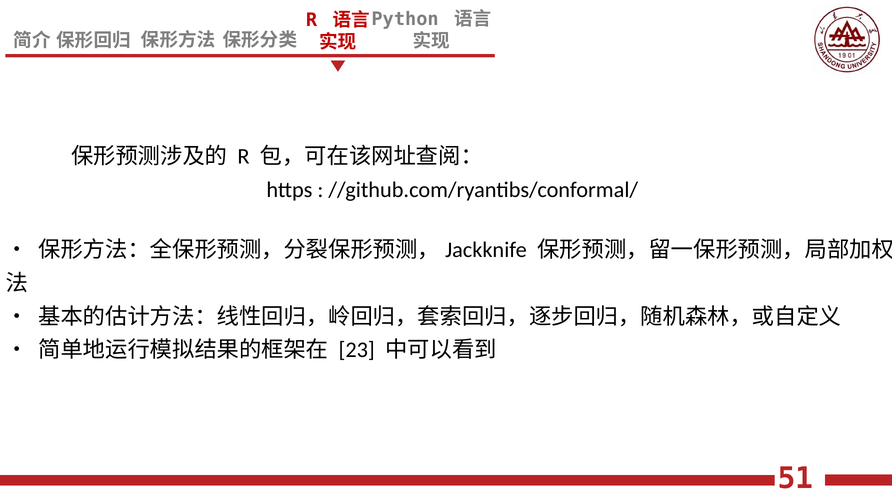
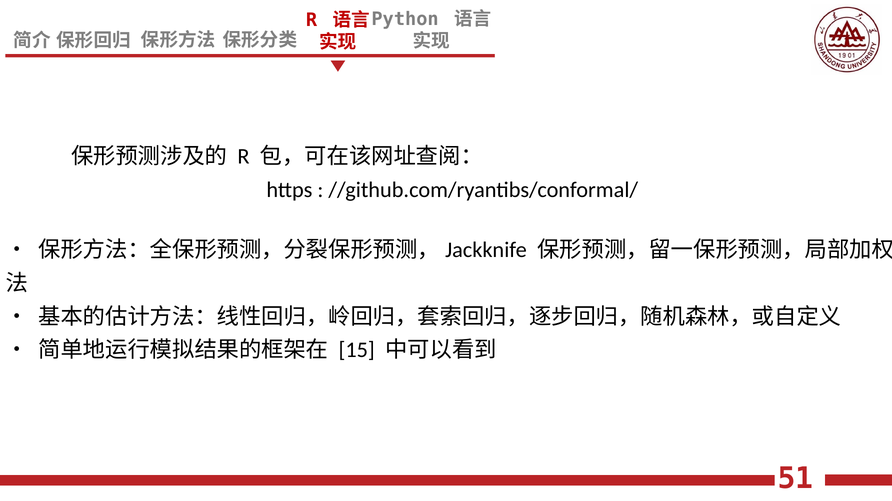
23: 23 -> 15
